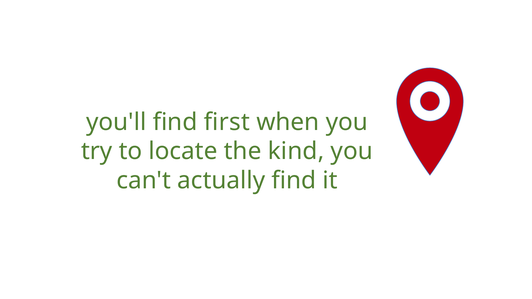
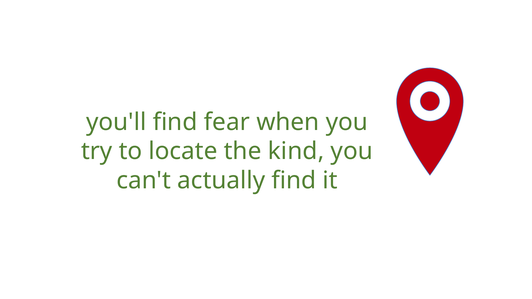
first: first -> fear
